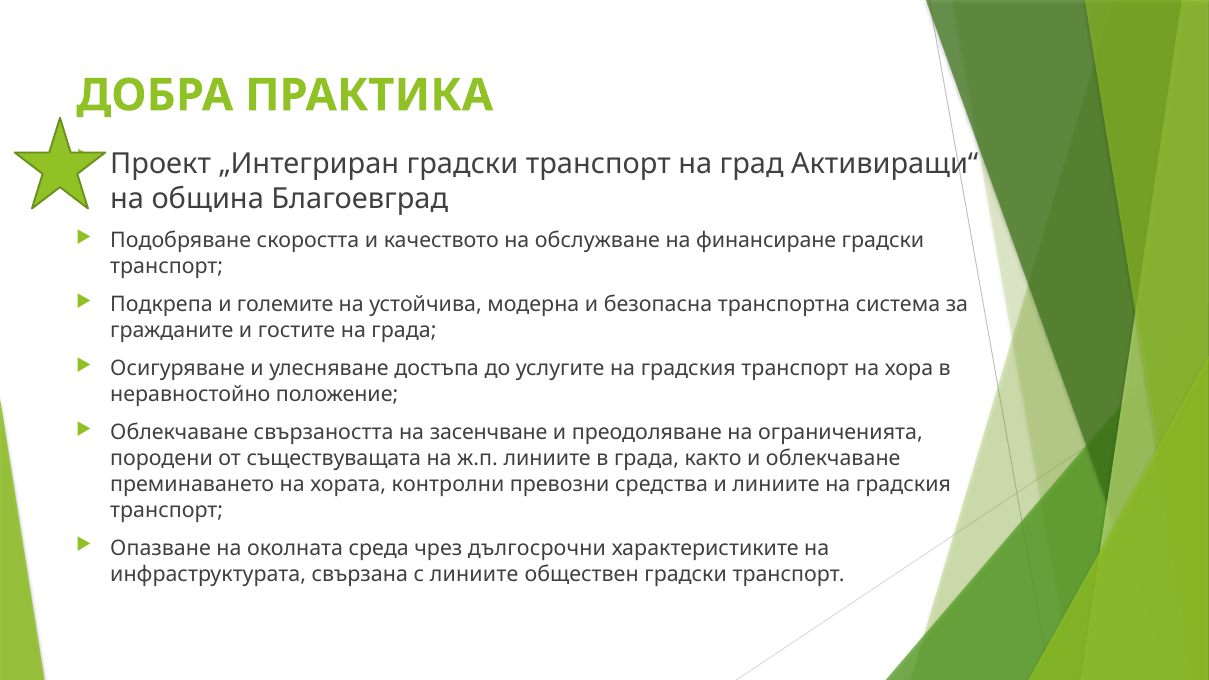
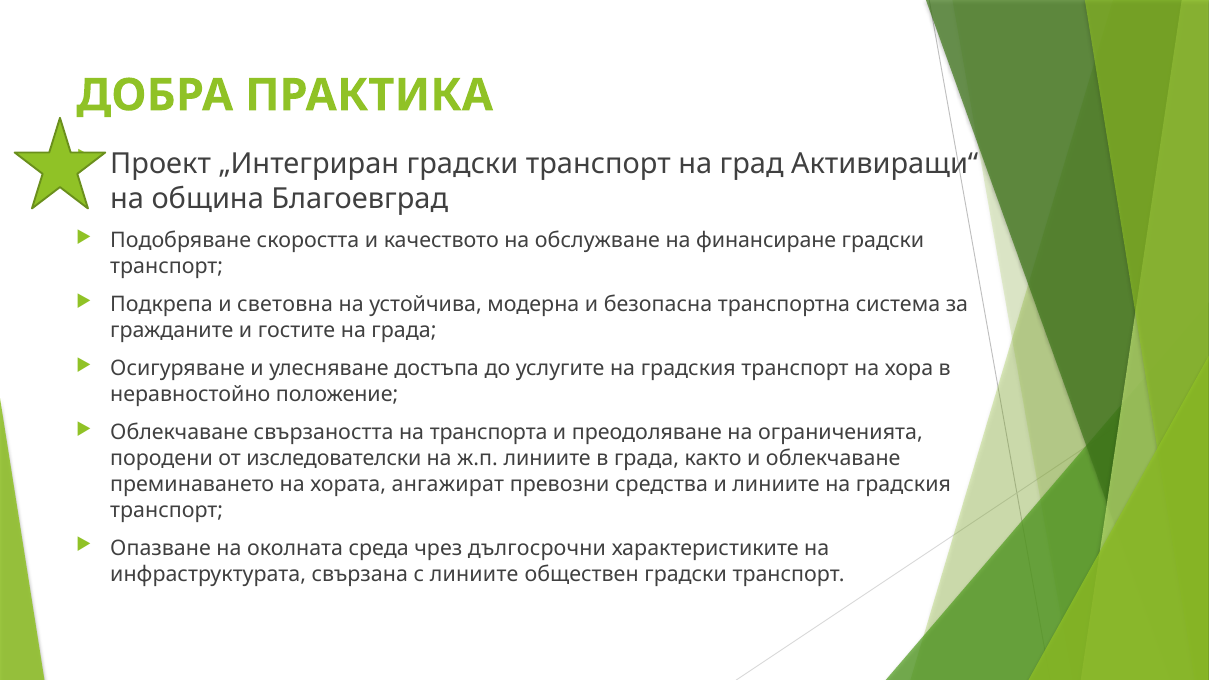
големите: големите -> световна
засенчване: засенчване -> транспорта
съществуващата: съществуващата -> изследователски
контролни: контролни -> ангажират
